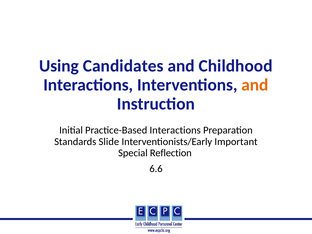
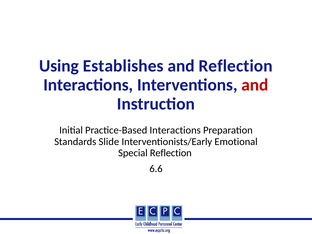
Candidates: Candidates -> Establishes
and Childhood: Childhood -> Reflection
and at (255, 85) colour: orange -> red
Important: Important -> Emotional
